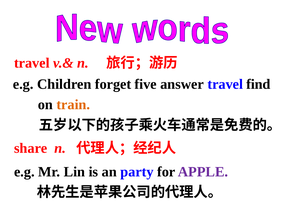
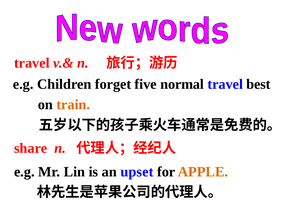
answer: answer -> normal
find: find -> best
party: party -> upset
APPLE colour: purple -> orange
